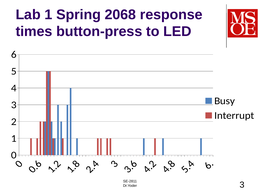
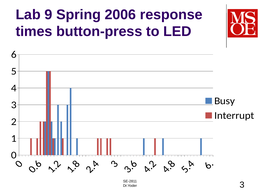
Lab 1: 1 -> 9
2068: 2068 -> 2006
